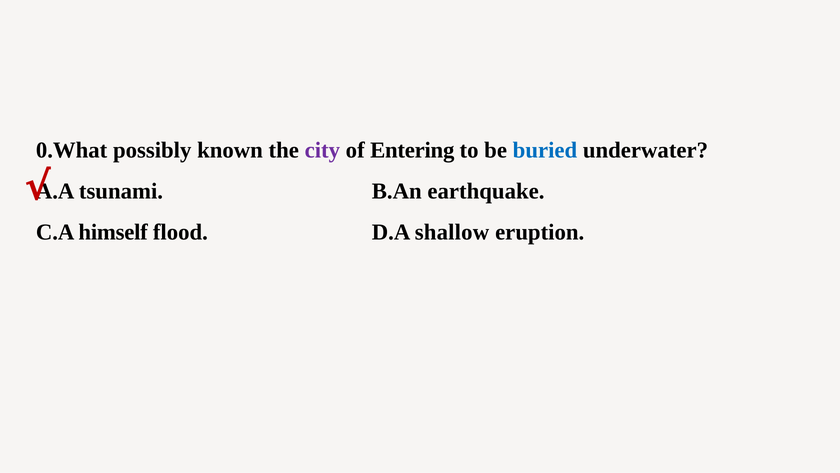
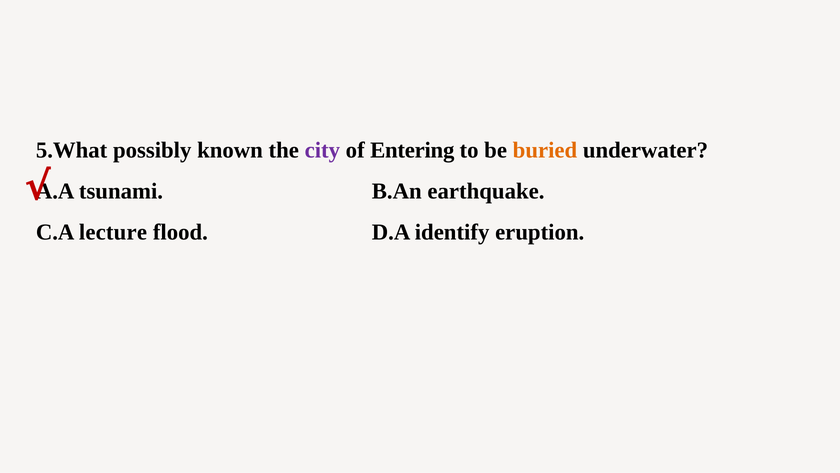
0.What: 0.What -> 5.What
buried colour: blue -> orange
himself: himself -> lecture
shallow: shallow -> identify
